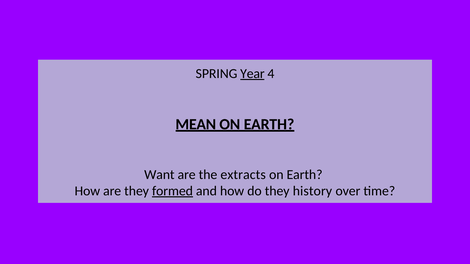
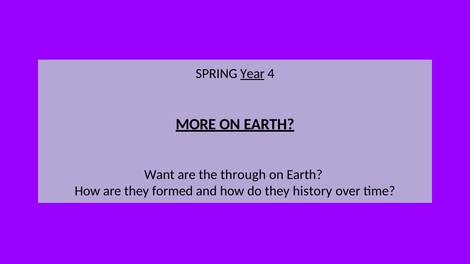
MEAN: MEAN -> MORE
extracts: extracts -> through
formed underline: present -> none
